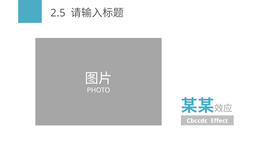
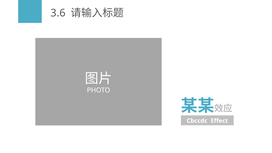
2.5: 2.5 -> 3.6
